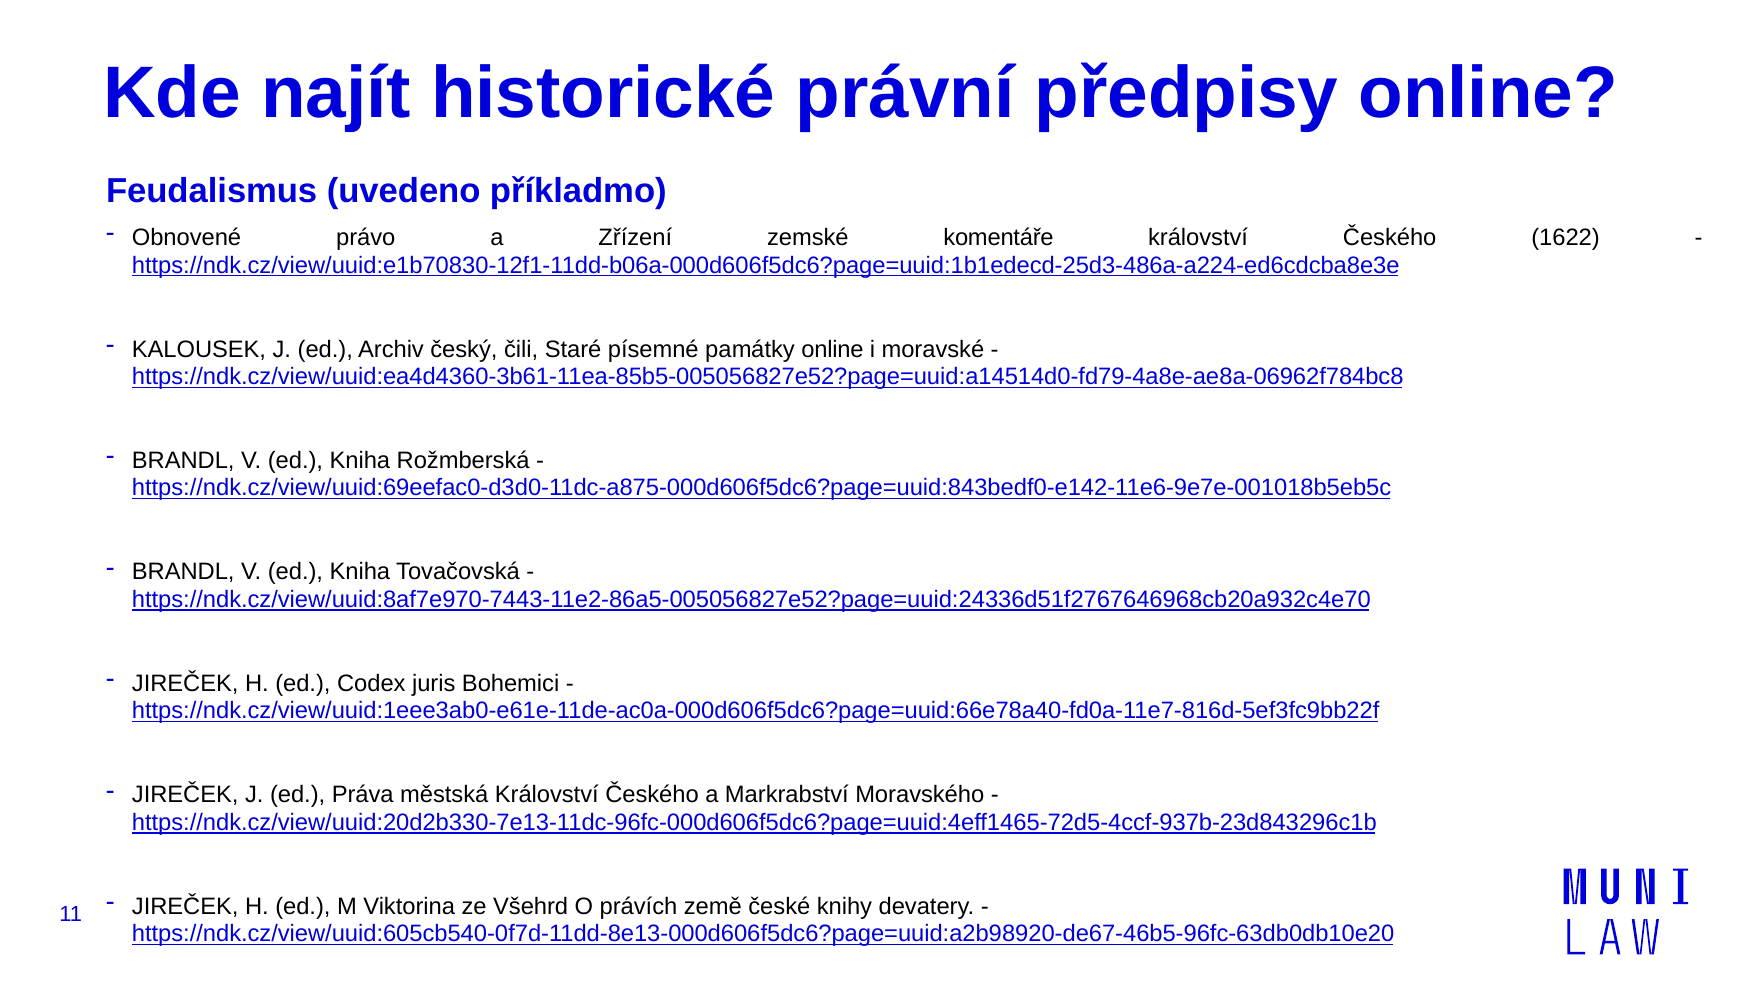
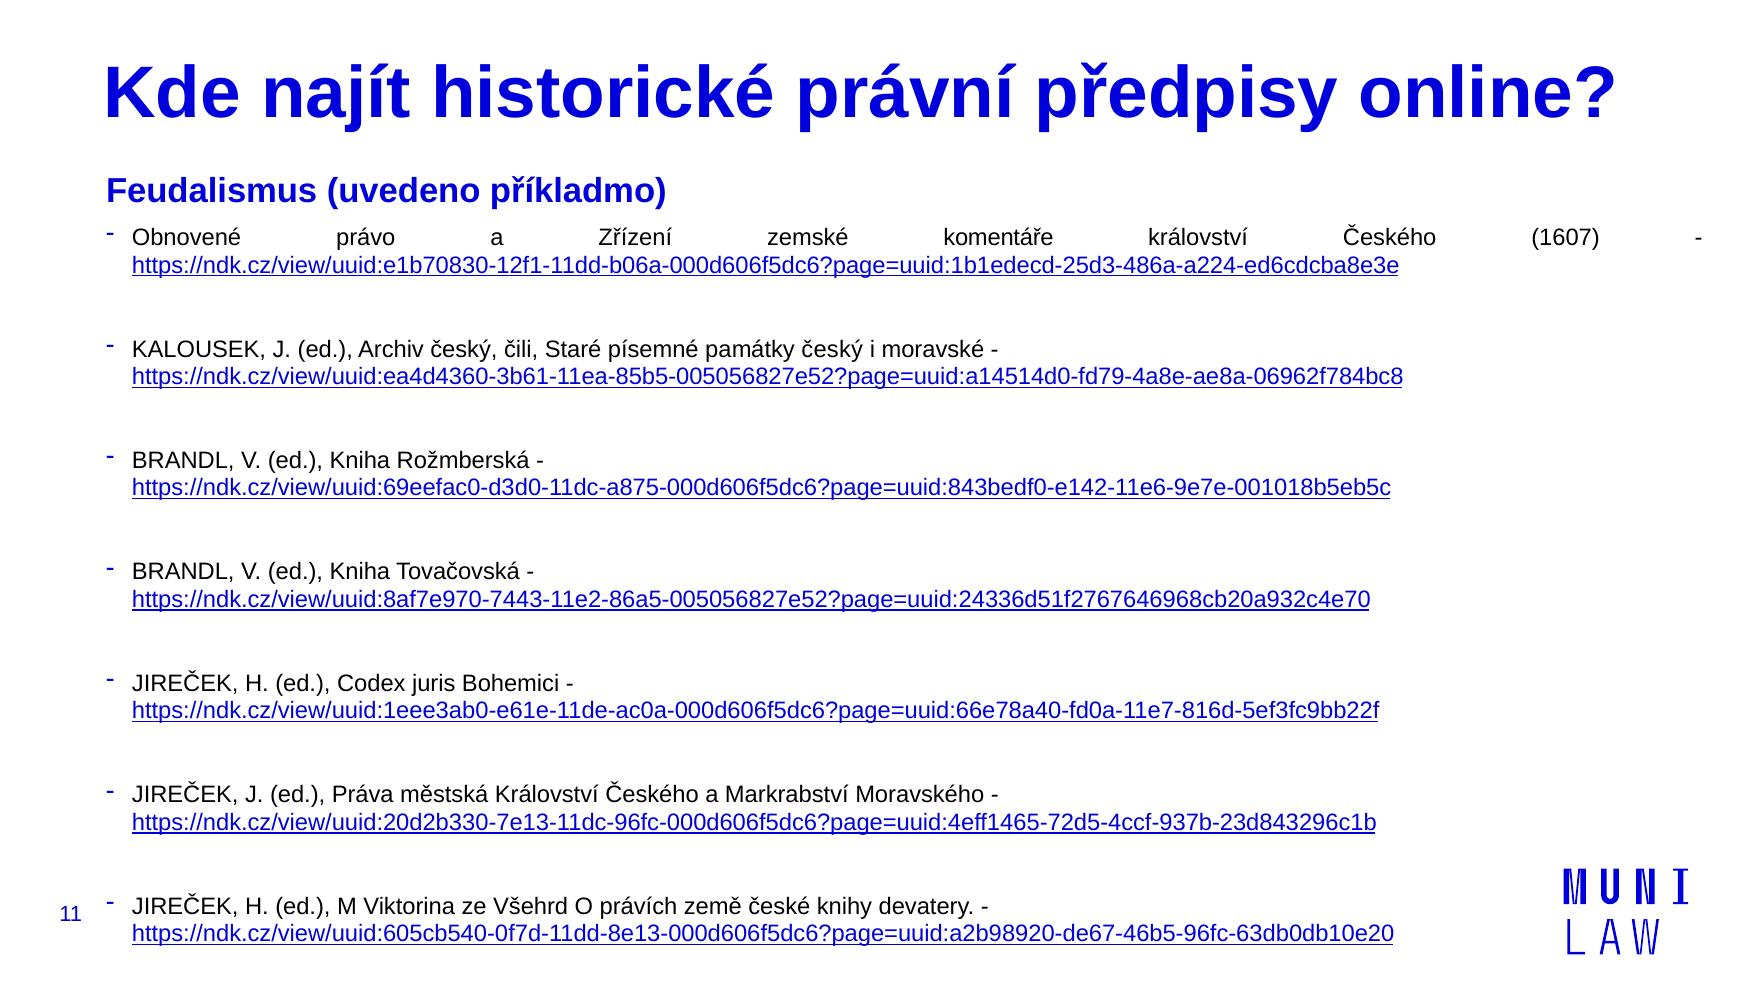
1622: 1622 -> 1607
památky online: online -> český
